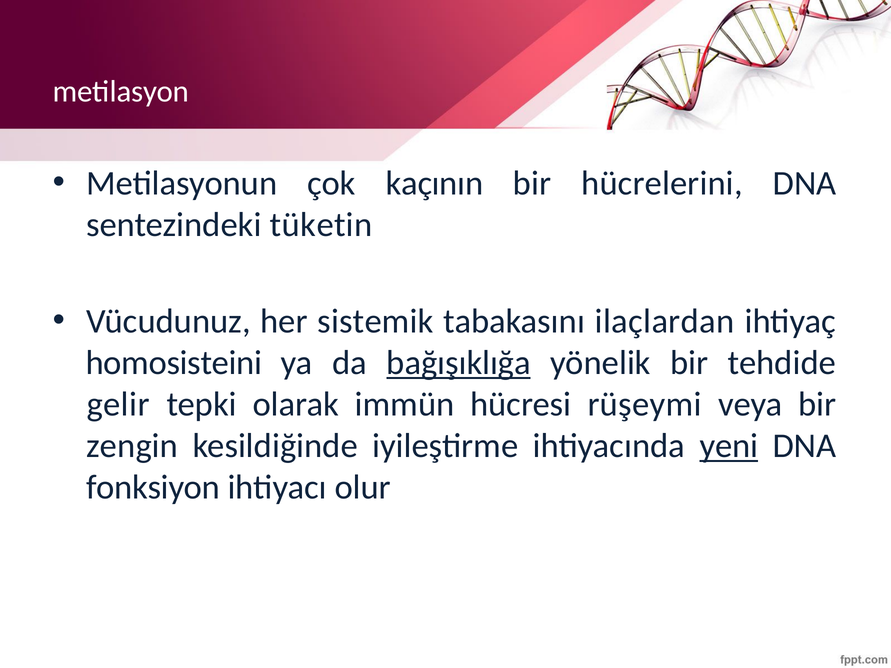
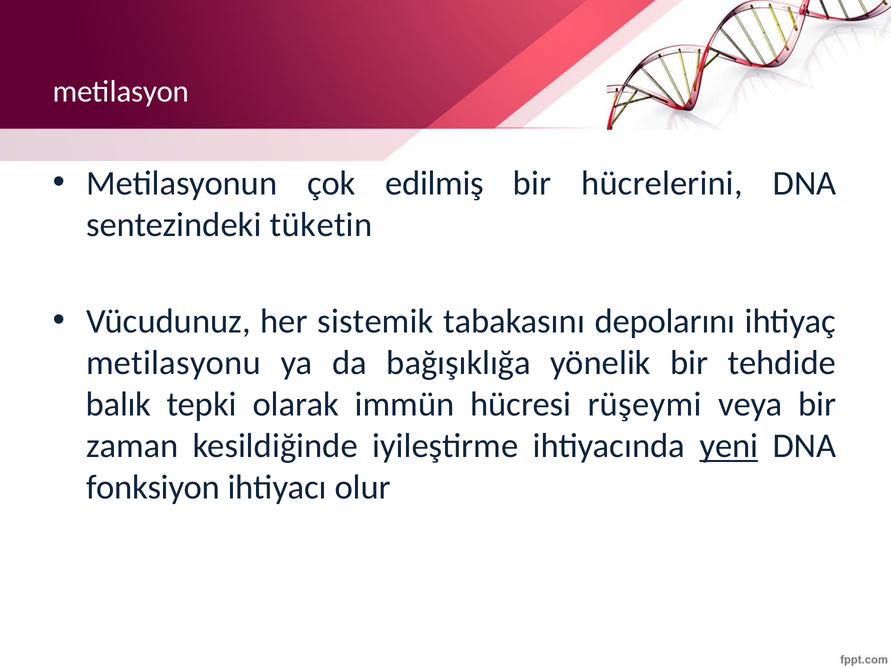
kaçının: kaçının -> edilmiş
ilaçlardan: ilaçlardan -> depolarını
homosisteini: homosisteini -> metilasyonu
bağışıklığa underline: present -> none
gelir: gelir -> balık
zengin: zengin -> zaman
